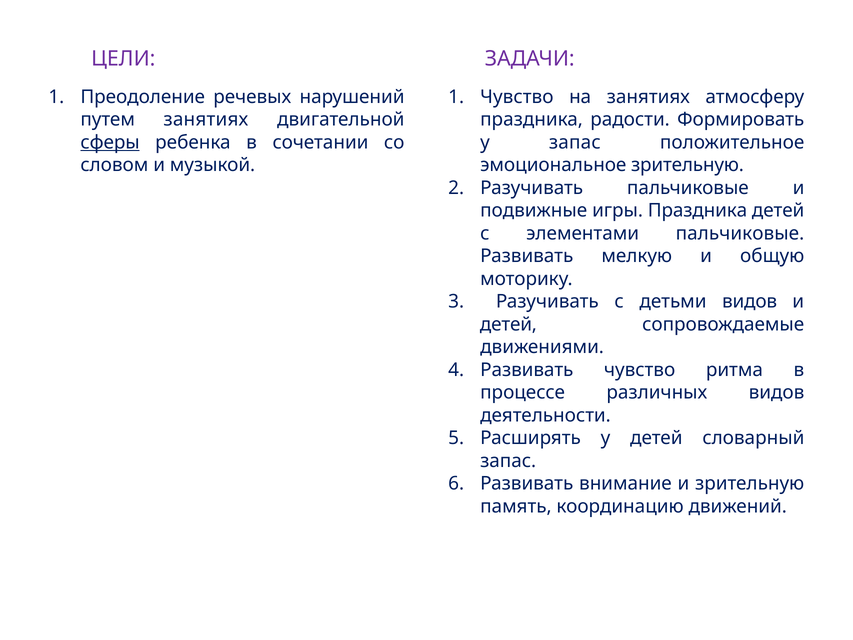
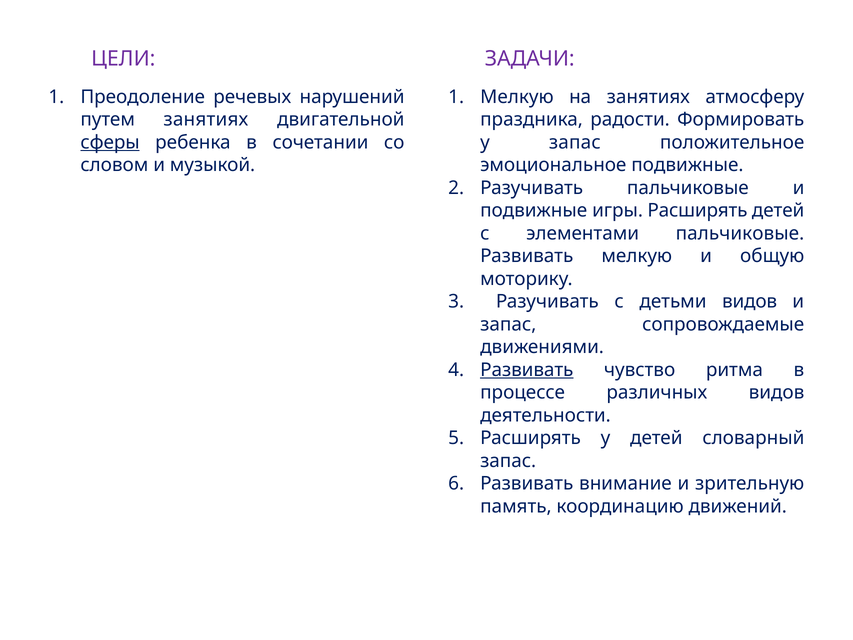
Чувство at (517, 97): Чувство -> Мелкую
эмоциональное зрительную: зрительную -> подвижные
игры Праздника: Праздника -> Расширять
детей at (508, 324): детей -> запас
Развивать at (527, 370) underline: none -> present
